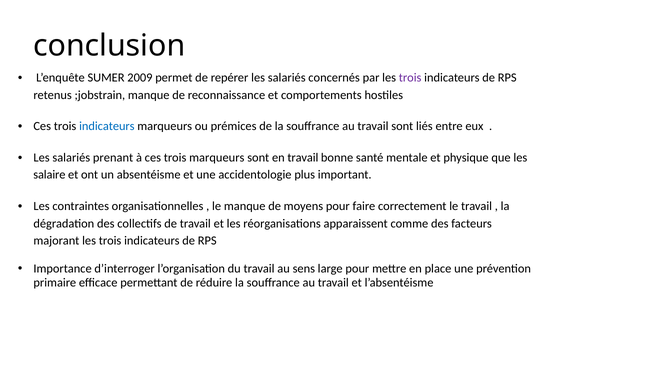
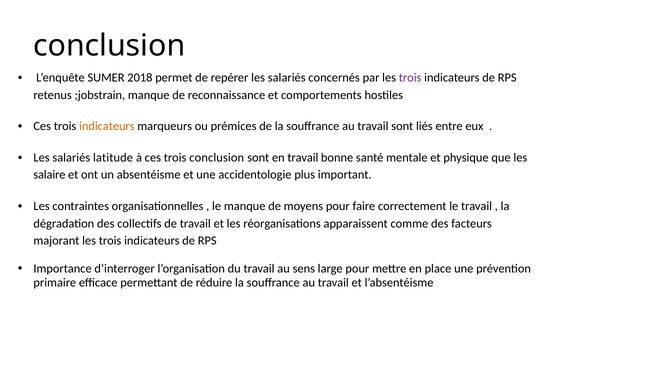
2009: 2009 -> 2018
indicateurs at (107, 126) colour: blue -> orange
prenant: prenant -> latitude
trois marqueurs: marqueurs -> conclusion
